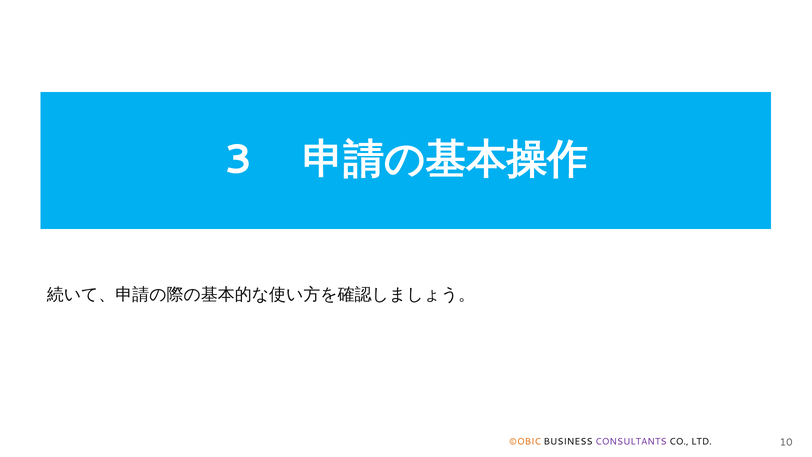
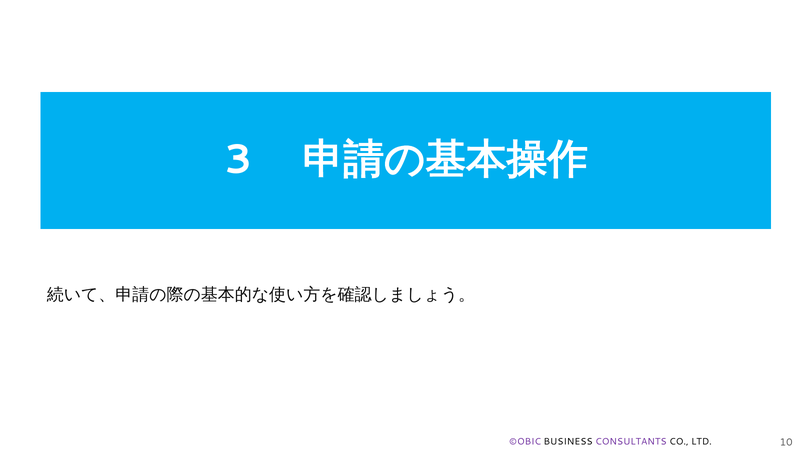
©OBIC colour: orange -> purple
